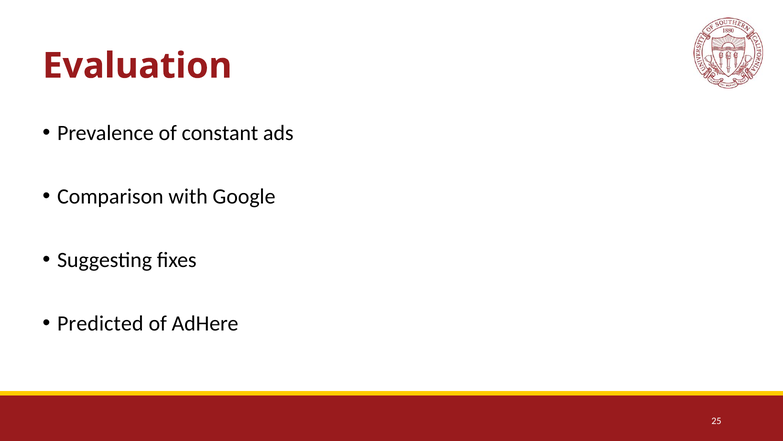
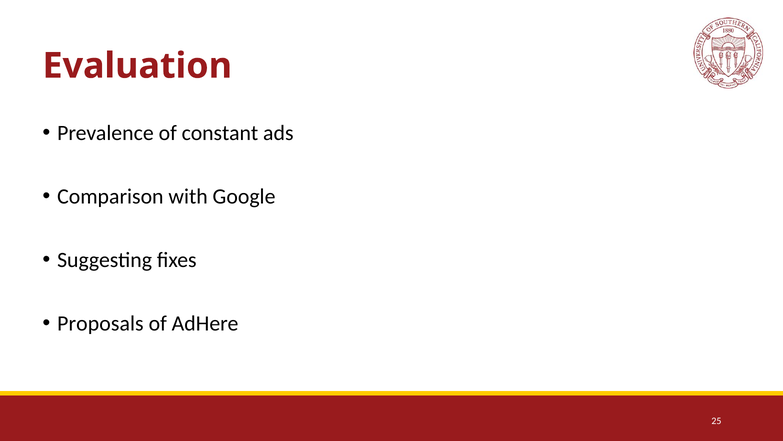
Predicted: Predicted -> Proposals
